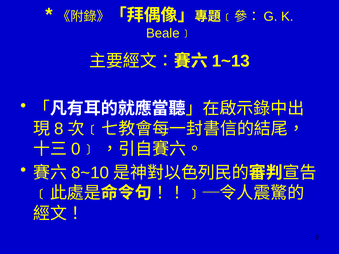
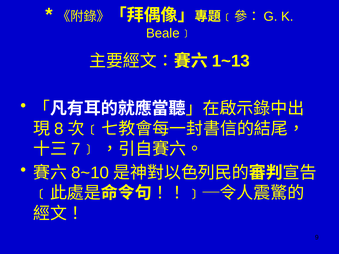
0: 0 -> 7
